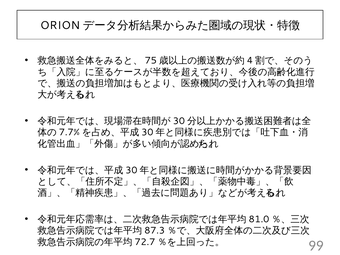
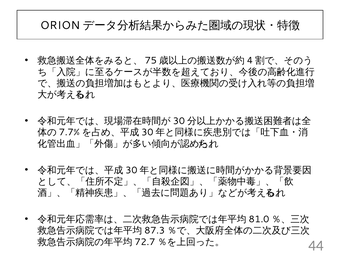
99: 99 -> 44
